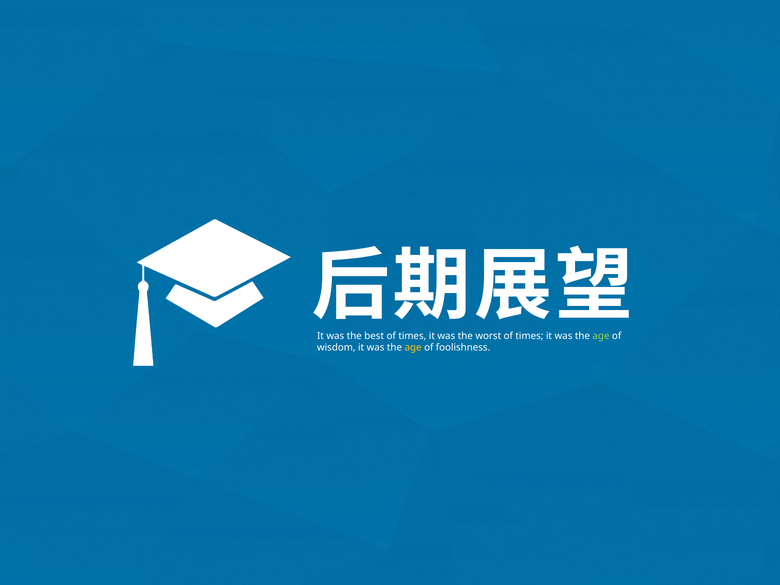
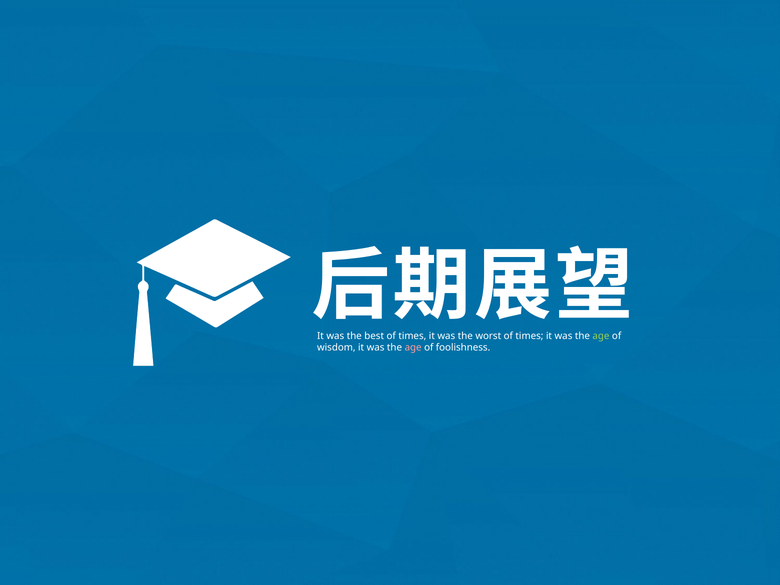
age at (413, 348) colour: yellow -> pink
